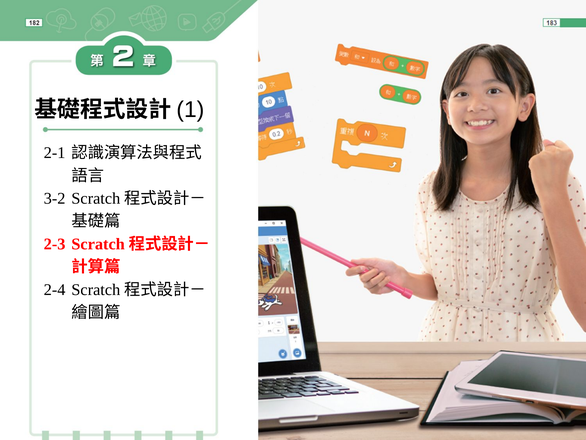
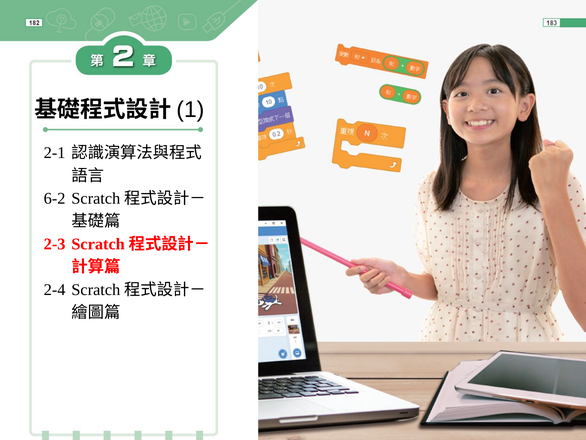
3-2: 3-2 -> 6-2
